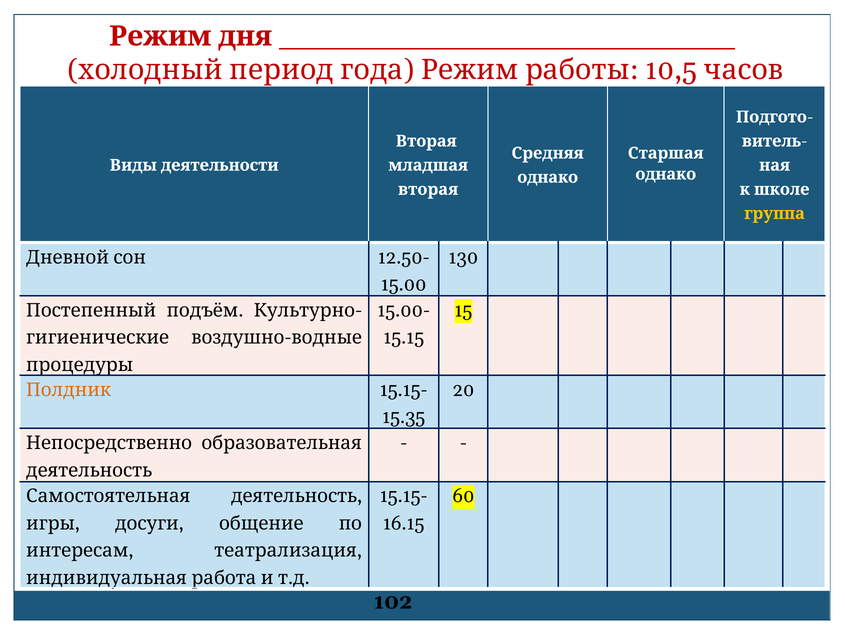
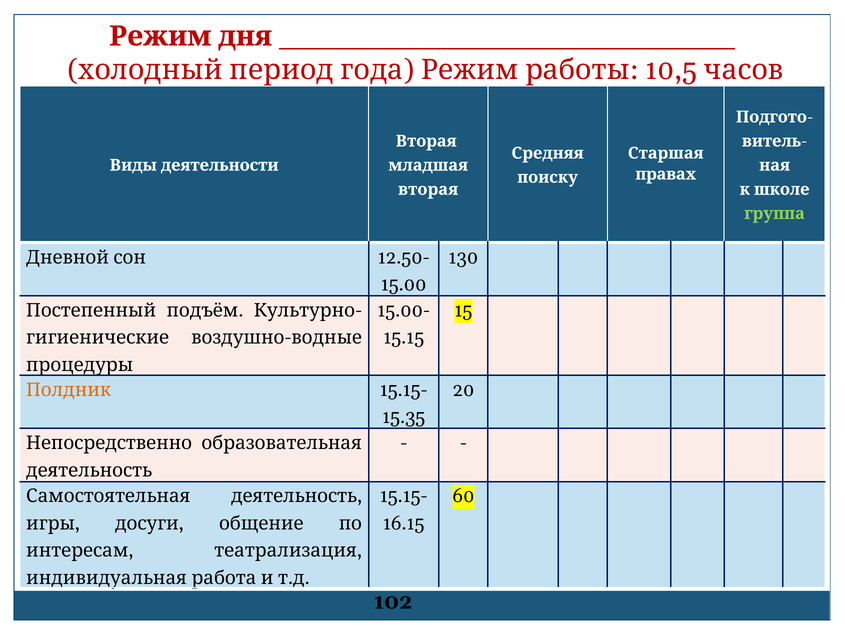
однако at (666, 174): однако -> правах
однако at (548, 177): однако -> поиску
группа colour: yellow -> light green
